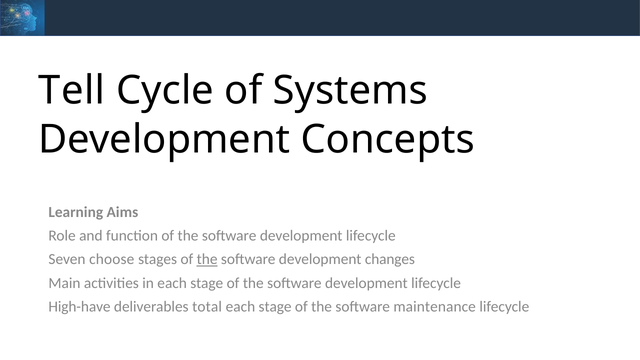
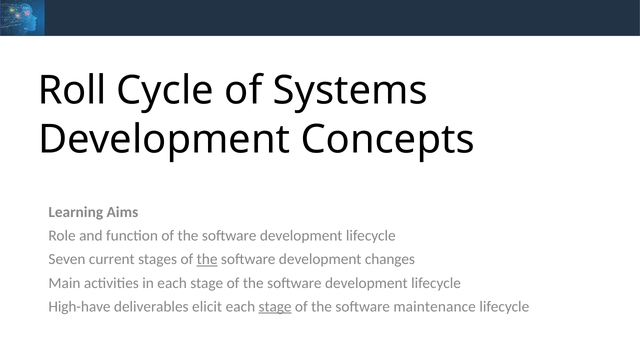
Tell: Tell -> Roll
choose: choose -> current
total: total -> elicit
stage at (275, 307) underline: none -> present
